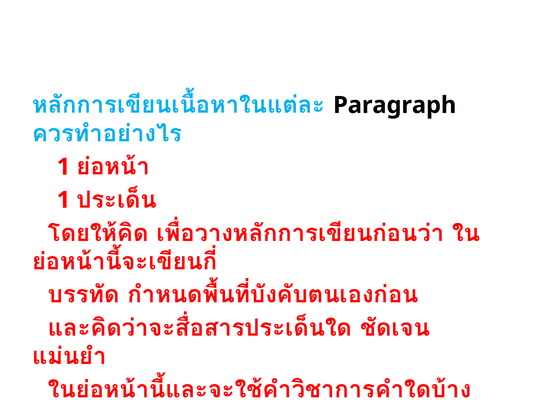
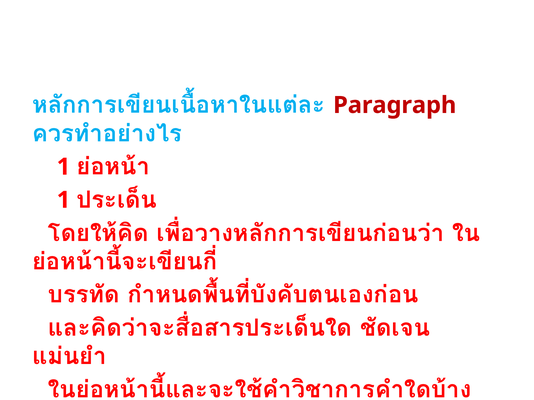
Paragraph at (395, 105) colour: black -> red
